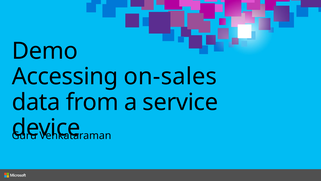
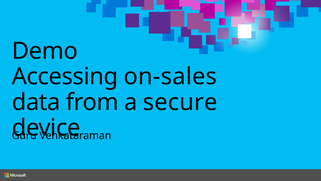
service: service -> secure
